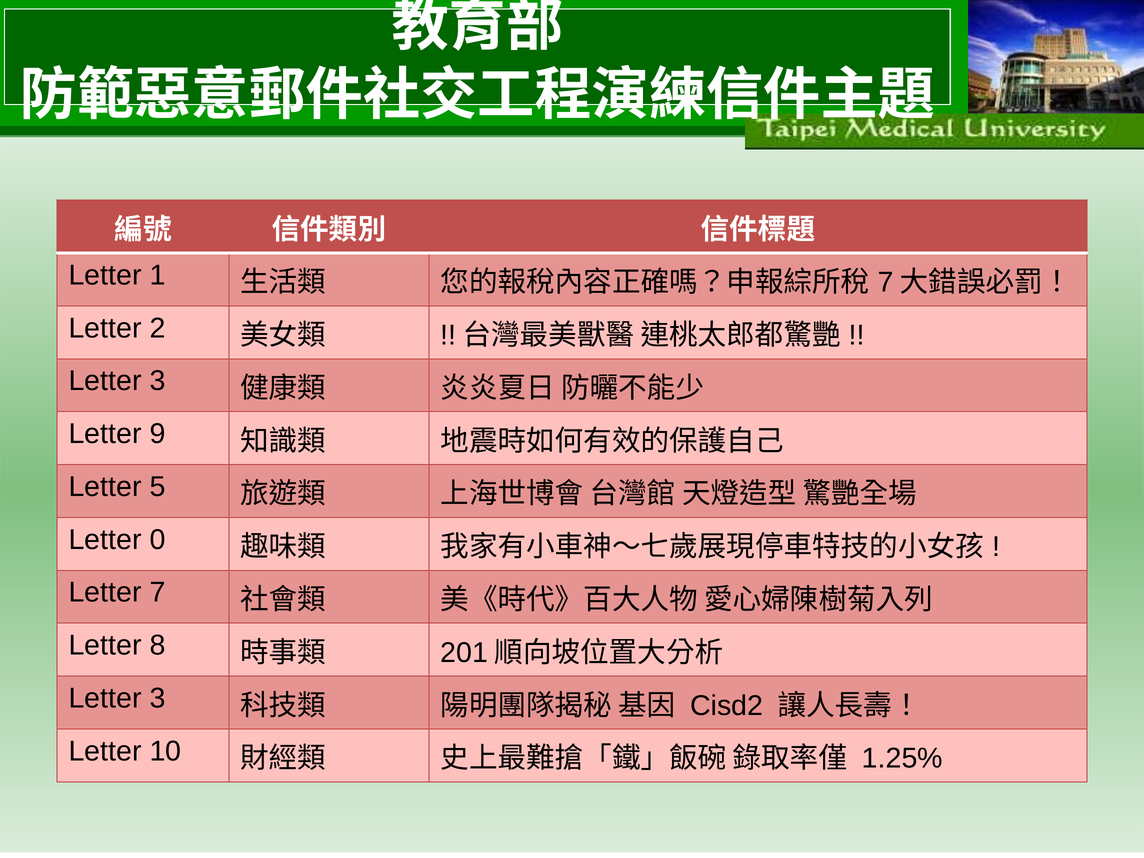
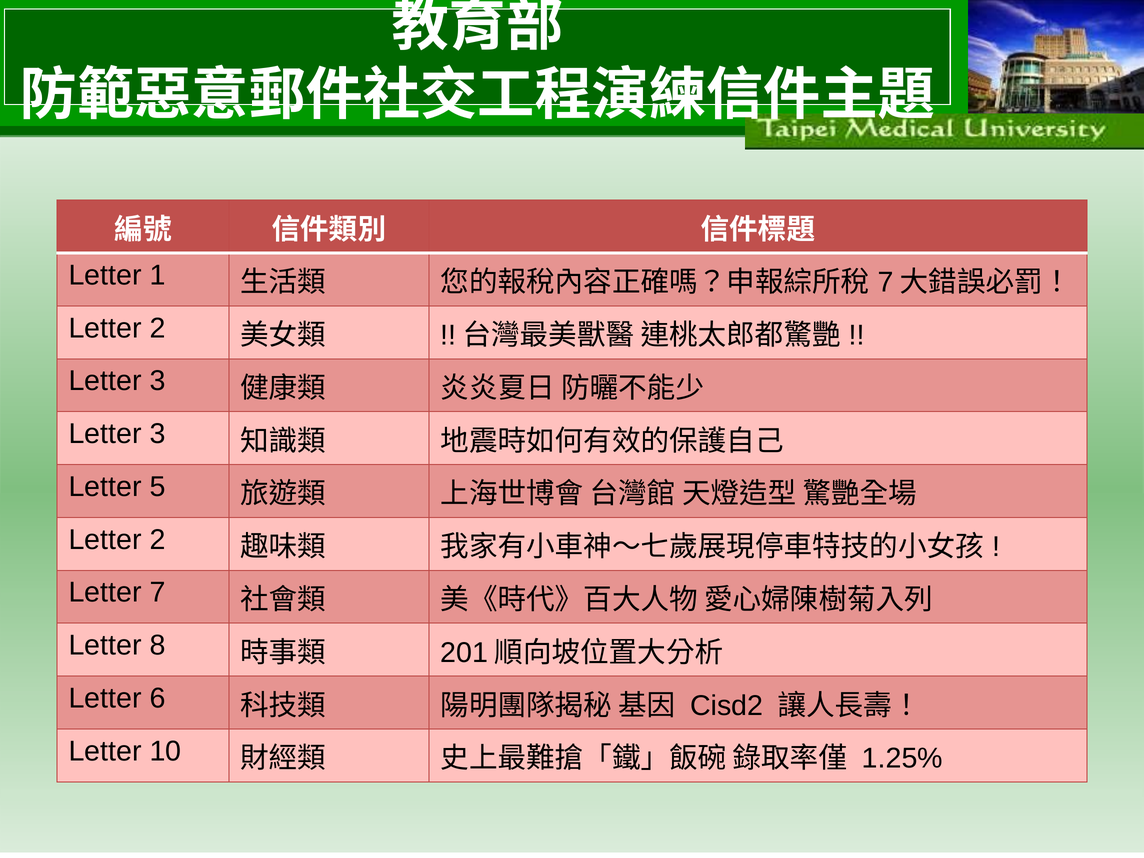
9 at (158, 434): 9 -> 3
0 at (158, 540): 0 -> 2
3 at (158, 698): 3 -> 6
